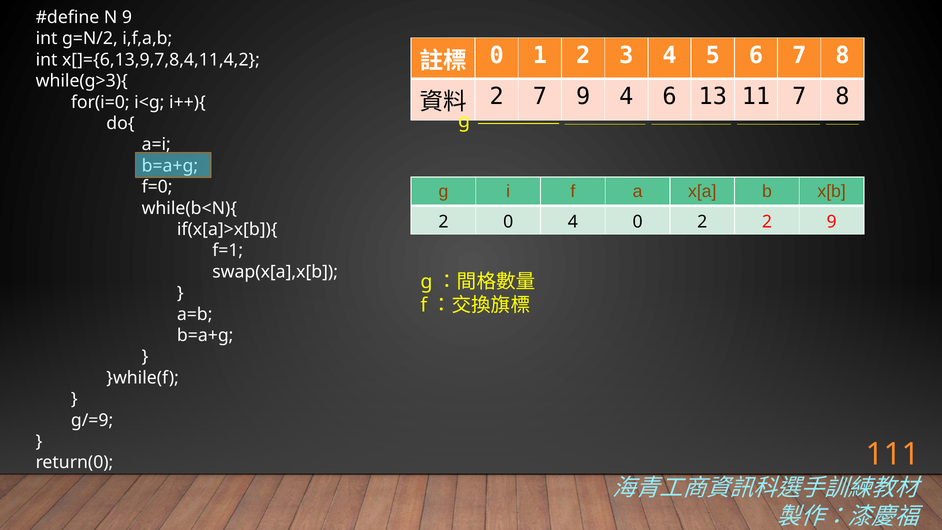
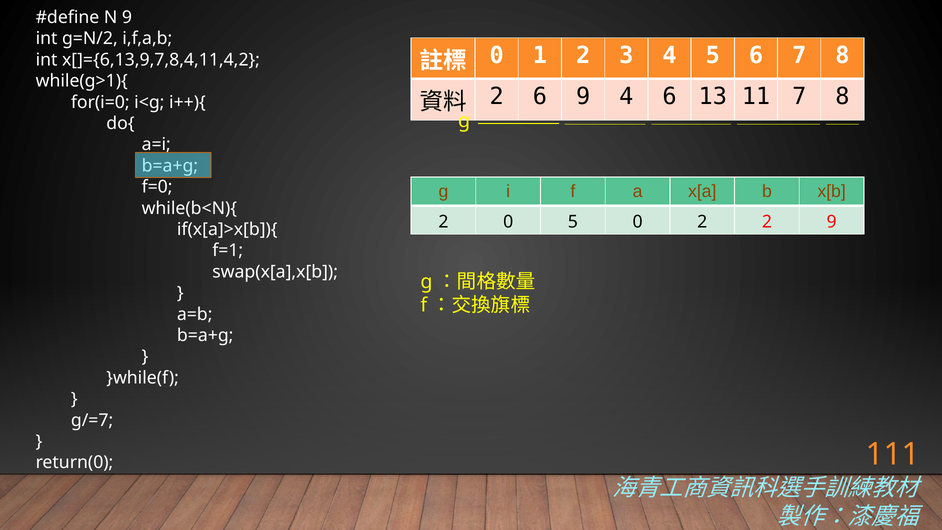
while(g>3){: while(g>3){ -> while(g>1){
2 7: 7 -> 6
0 4: 4 -> 5
g/=9: g/=9 -> g/=7
